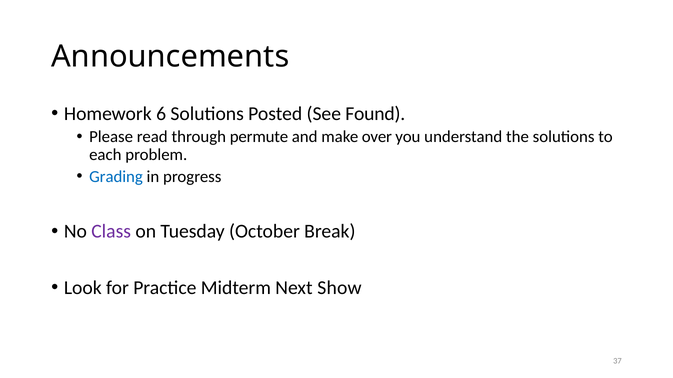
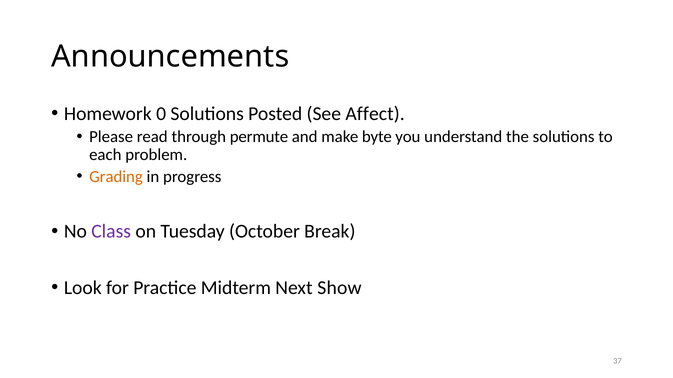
6: 6 -> 0
Found: Found -> Affect
over: over -> byte
Grading colour: blue -> orange
